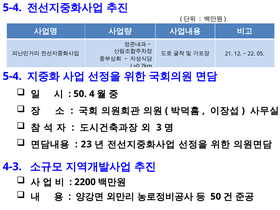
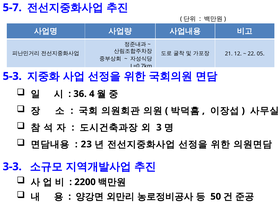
5-4 at (12, 8): 5-4 -> 5-7
5-4 at (12, 76): 5-4 -> 5-3
50 at (80, 94): 50 -> 36
4-3: 4-3 -> 3-3
